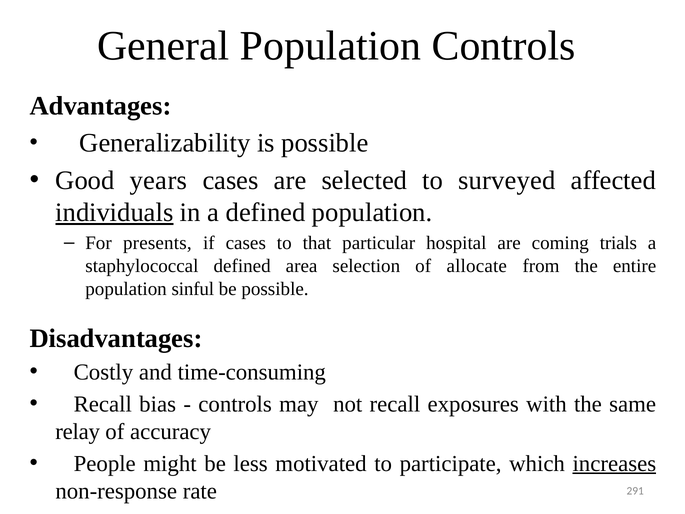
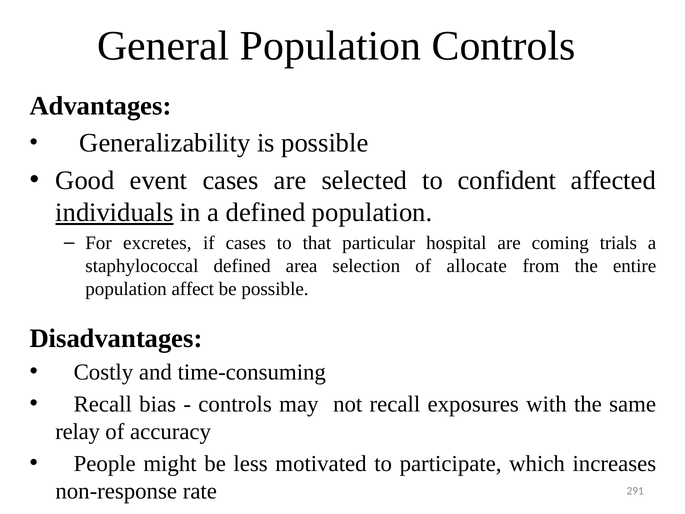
years: years -> event
surveyed: surveyed -> confident
presents: presents -> excretes
sinful: sinful -> affect
increases underline: present -> none
